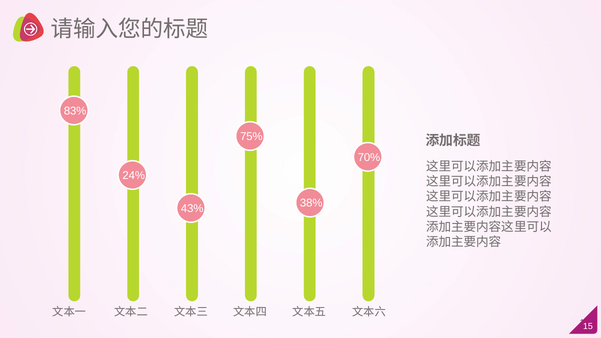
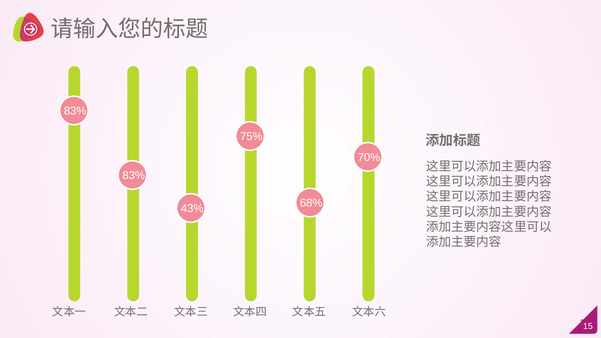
24% at (134, 176): 24% -> 83%
38%: 38% -> 68%
